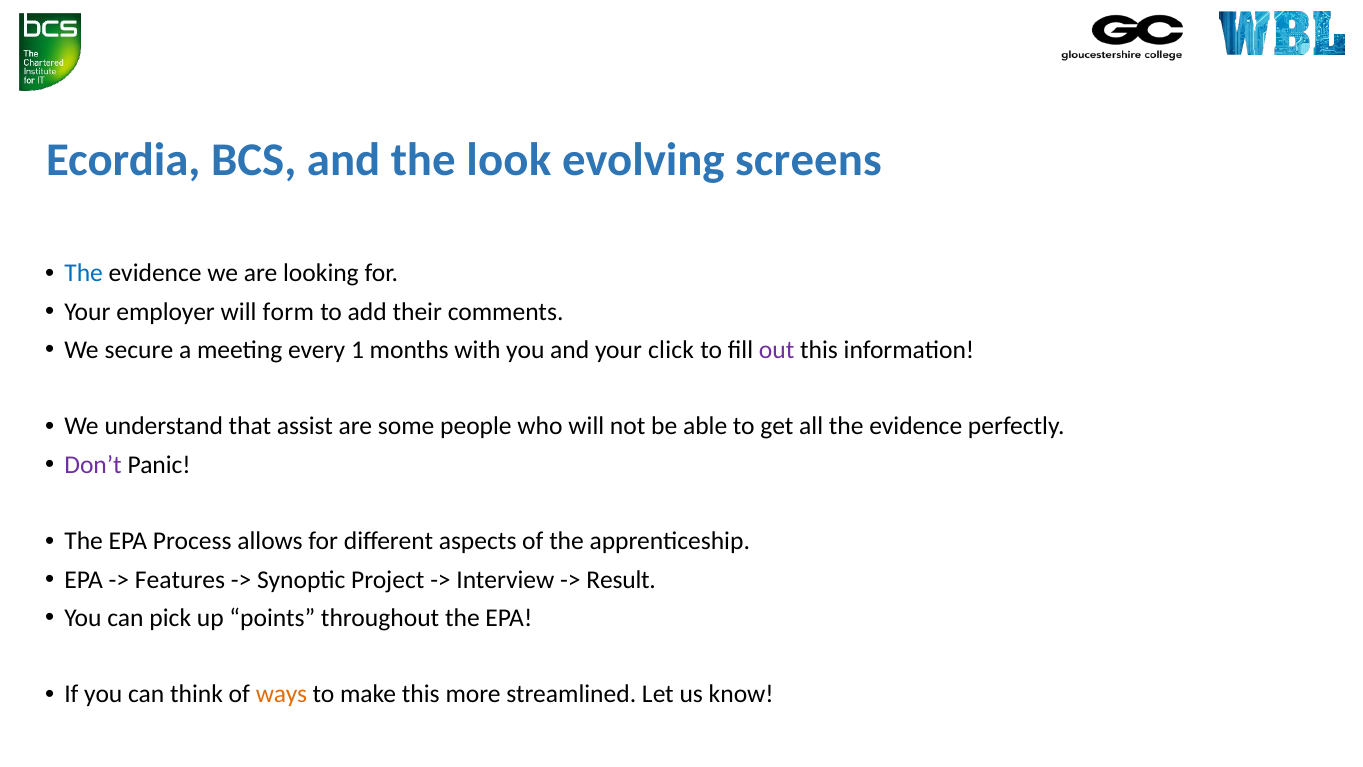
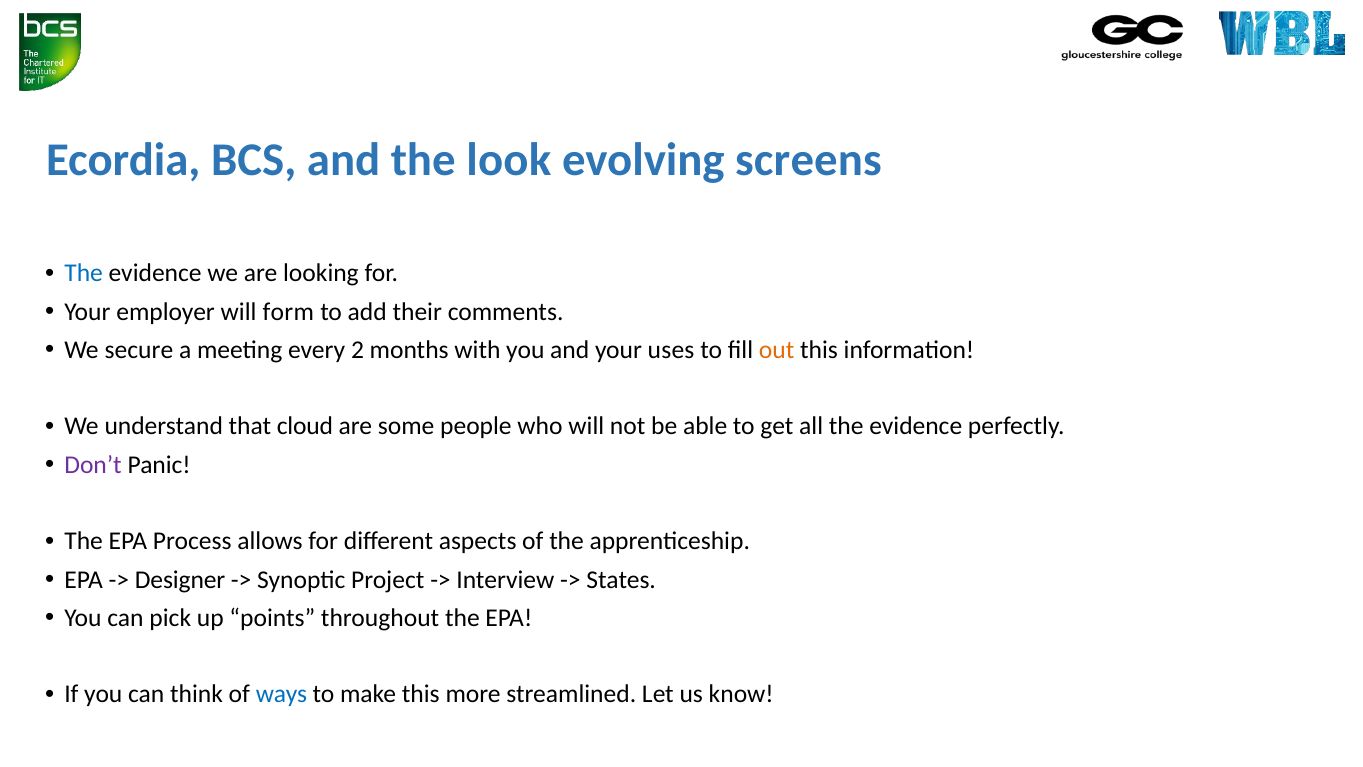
1: 1 -> 2
click: click -> uses
out colour: purple -> orange
assist: assist -> cloud
Features: Features -> Designer
Result: Result -> States
ways colour: orange -> blue
